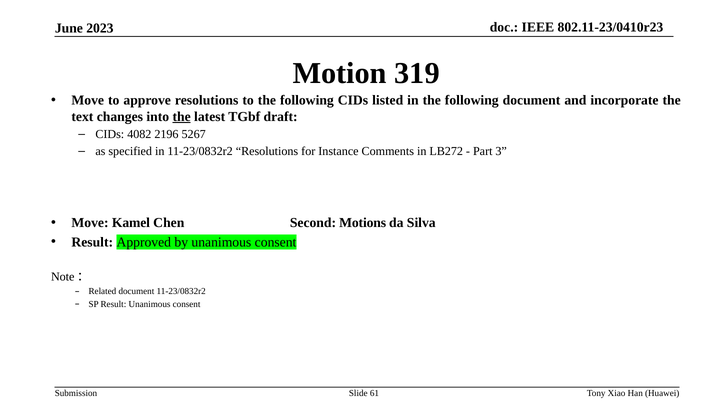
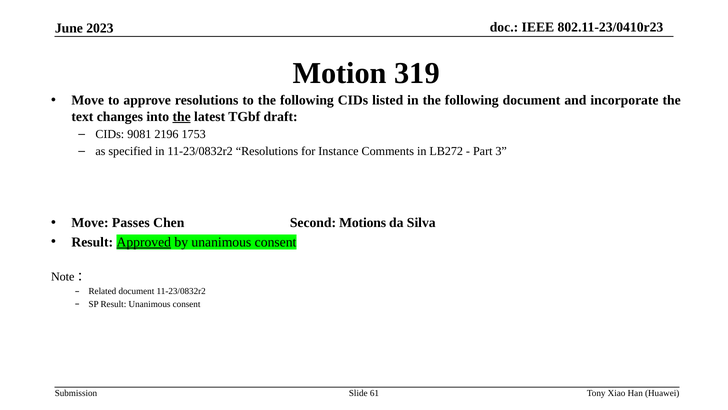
4082: 4082 -> 9081
5267: 5267 -> 1753
Kamel: Kamel -> Passes
Approved underline: none -> present
